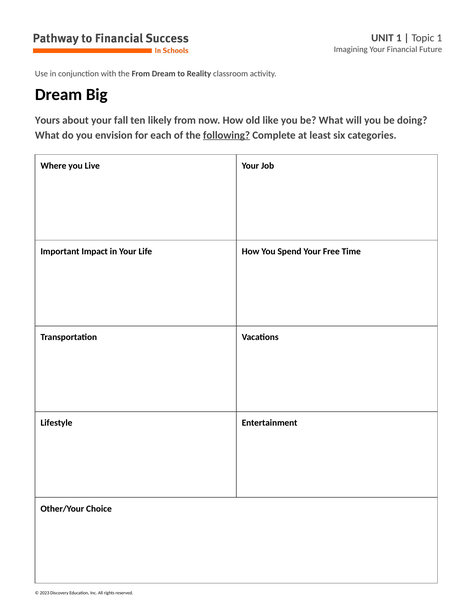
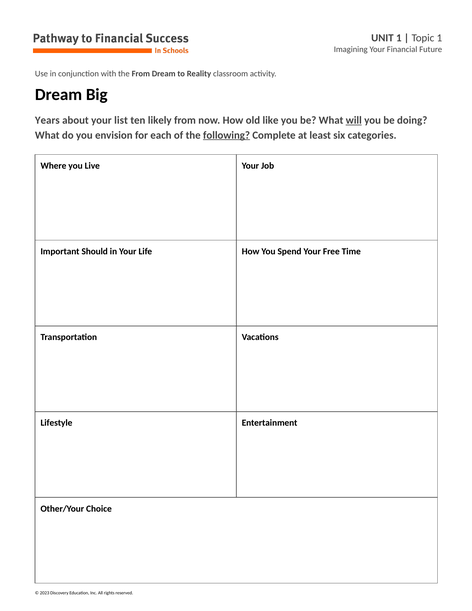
Yours: Yours -> Years
fall: fall -> list
will underline: none -> present
Impact: Impact -> Should
